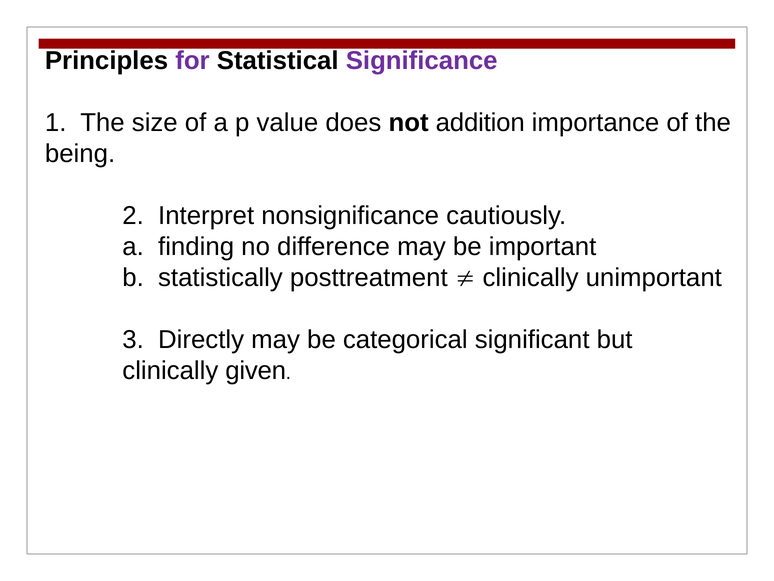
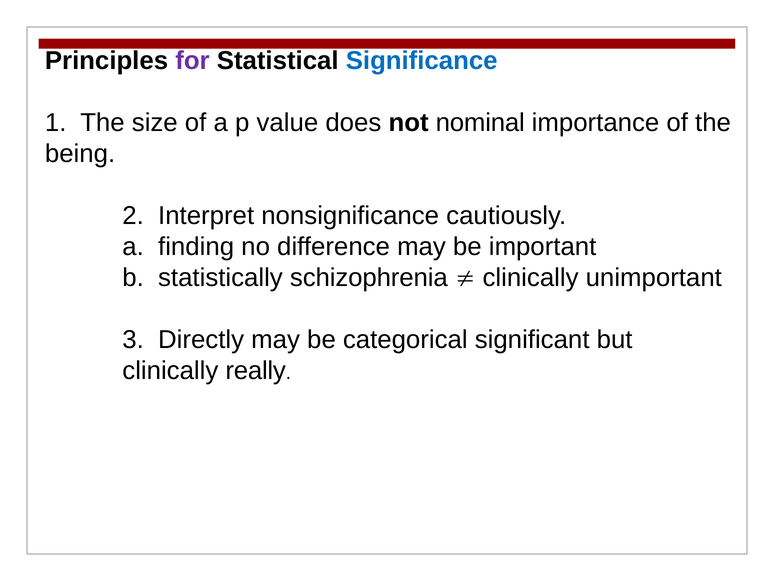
Significance colour: purple -> blue
addition: addition -> nominal
posttreatment: posttreatment -> schizophrenia
given: given -> really
